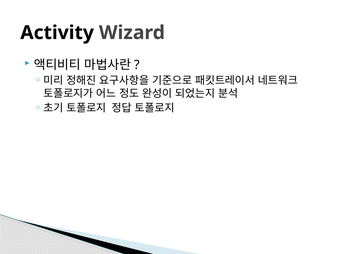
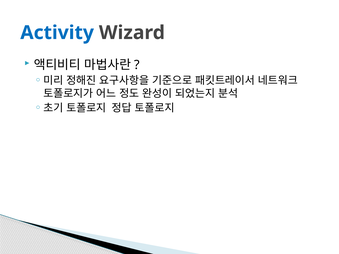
Activity colour: black -> blue
